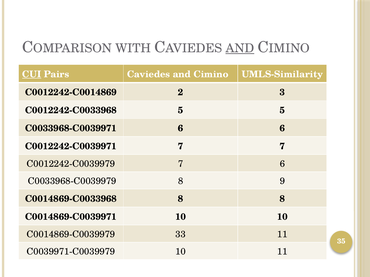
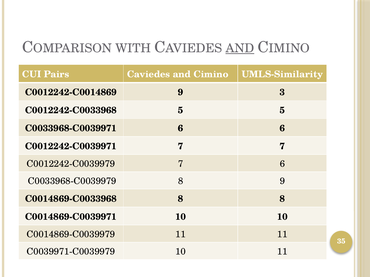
CUI underline: present -> none
C0012242-C0014869 2: 2 -> 9
C0014869-C0039979 33: 33 -> 11
